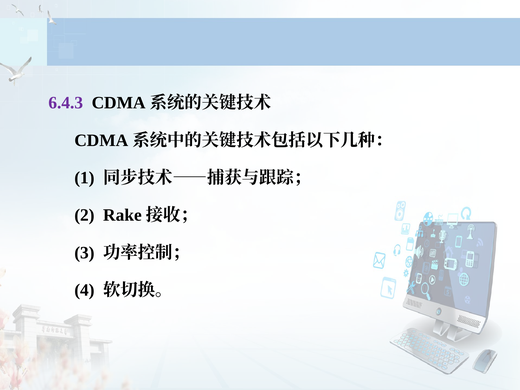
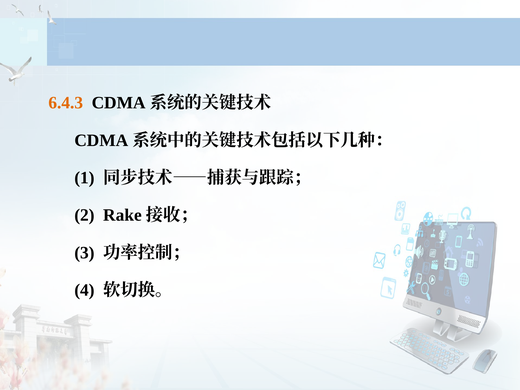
6.4.3 colour: purple -> orange
